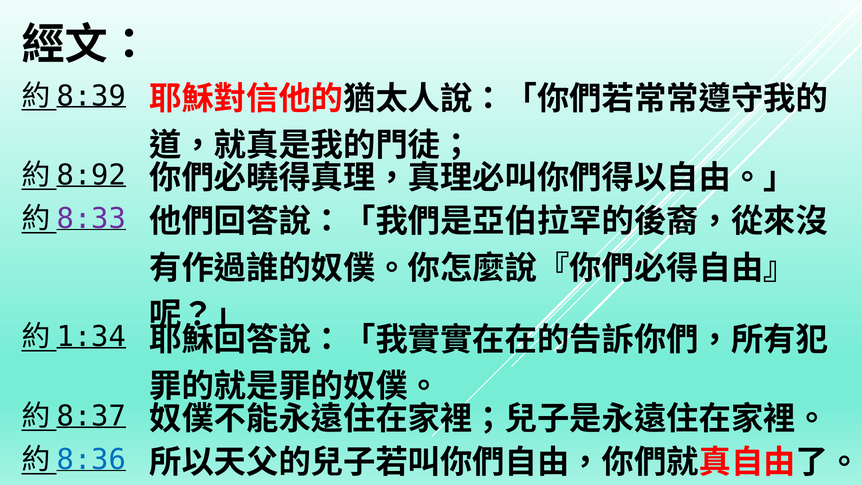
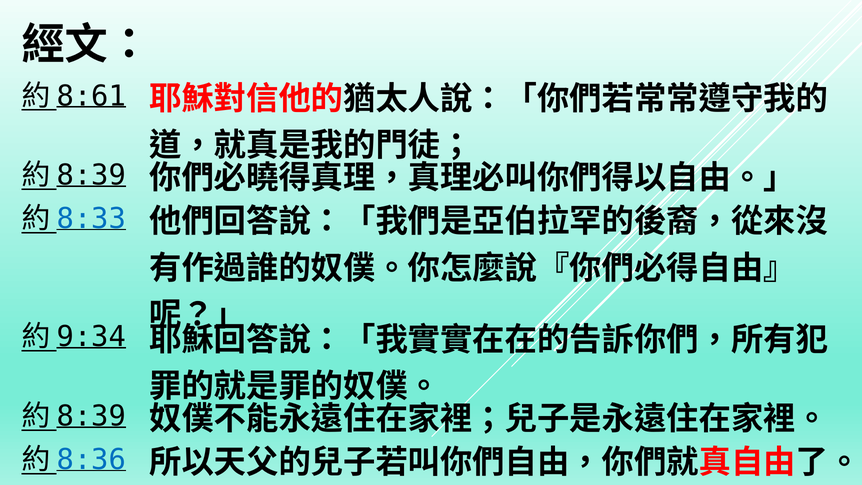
8:39: 8:39 -> 8:61
8:92 at (91, 175): 8:92 -> 8:39
8:33 colour: purple -> blue
1:34: 1:34 -> 9:34
8:37 at (91, 416): 8:37 -> 8:39
